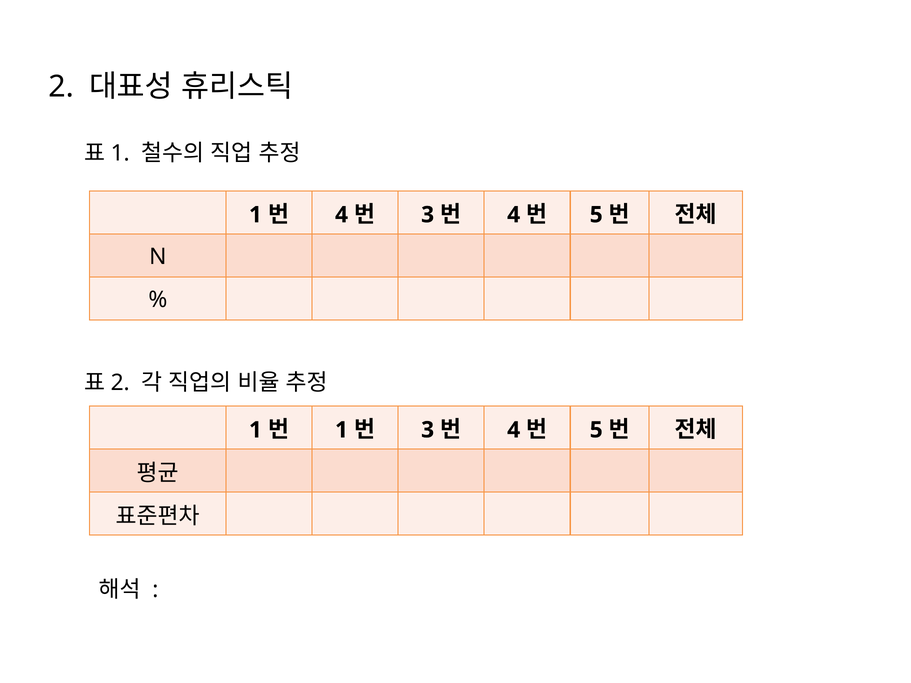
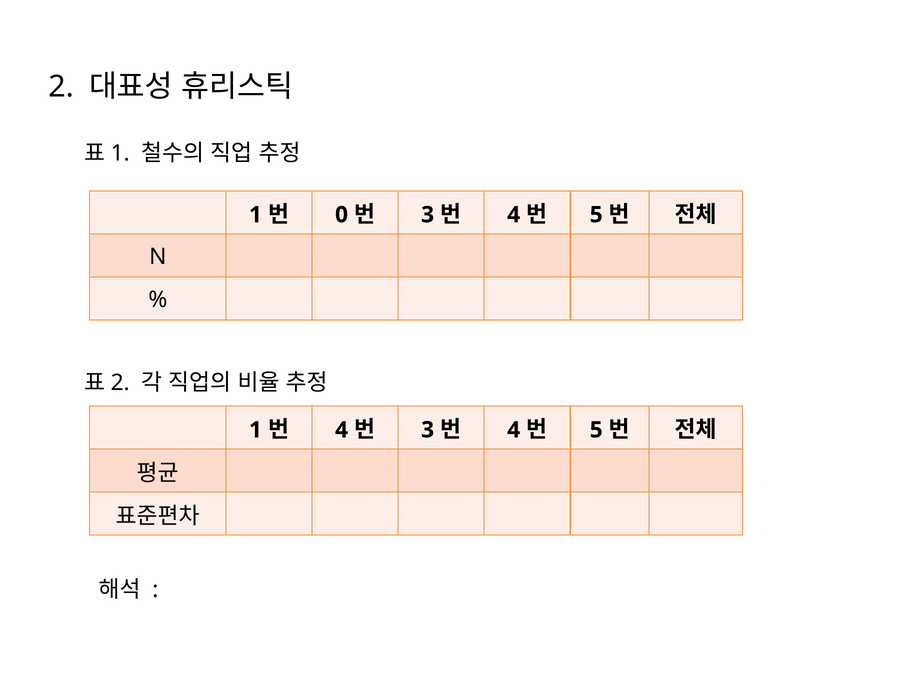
4 at (342, 215): 4 -> 0
1 at (342, 430): 1 -> 4
